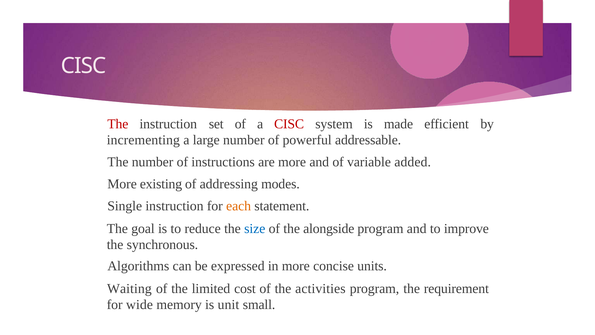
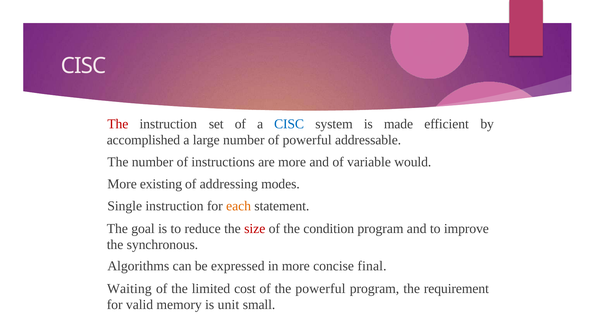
CISC at (289, 124) colour: red -> blue
incrementing: incrementing -> accomplished
added: added -> would
size colour: blue -> red
alongside: alongside -> condition
units: units -> final
the activities: activities -> powerful
wide: wide -> valid
